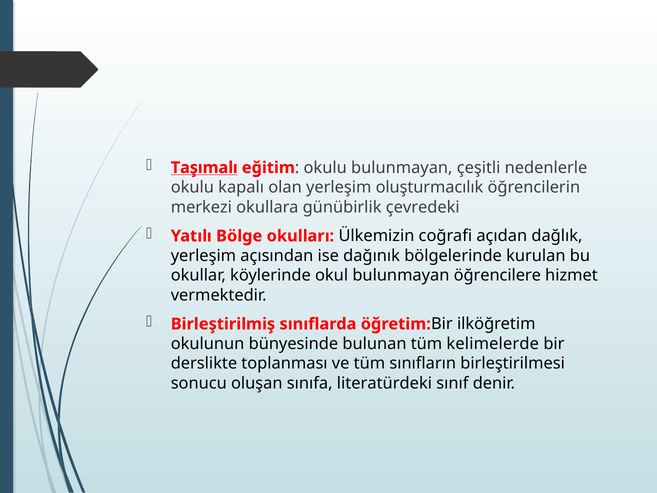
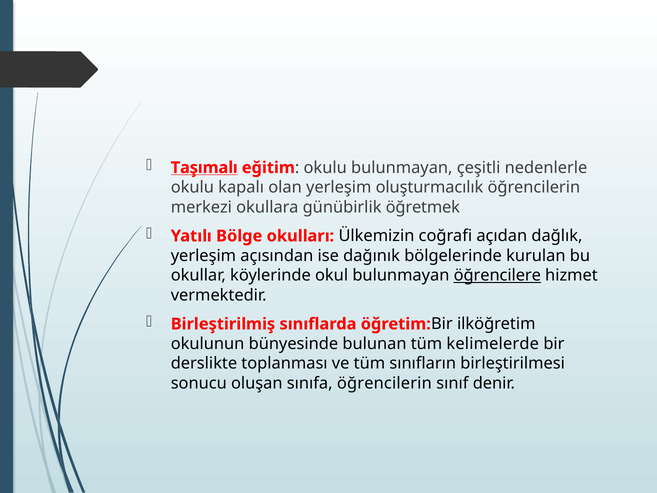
çevredeki: çevredeki -> öğretmek
öğrencilere underline: none -> present
sınıfa literatürdeki: literatürdeki -> öğrencilerin
